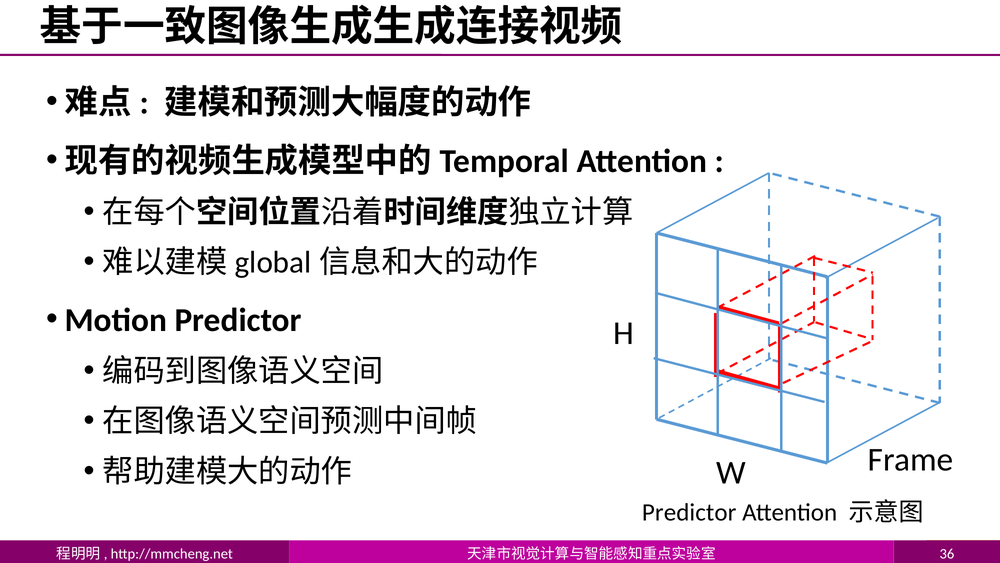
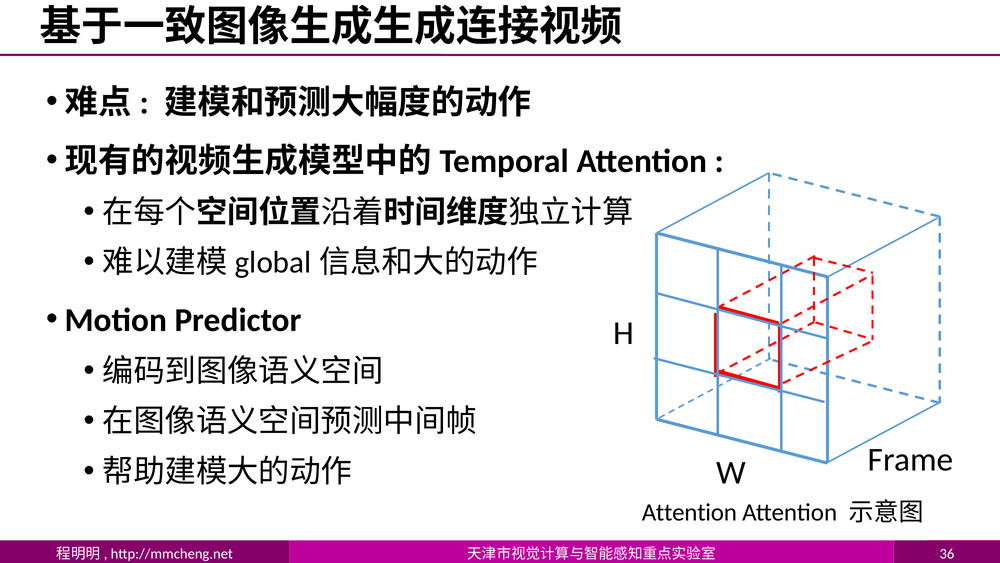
Predictor at (689, 512): Predictor -> Attention
